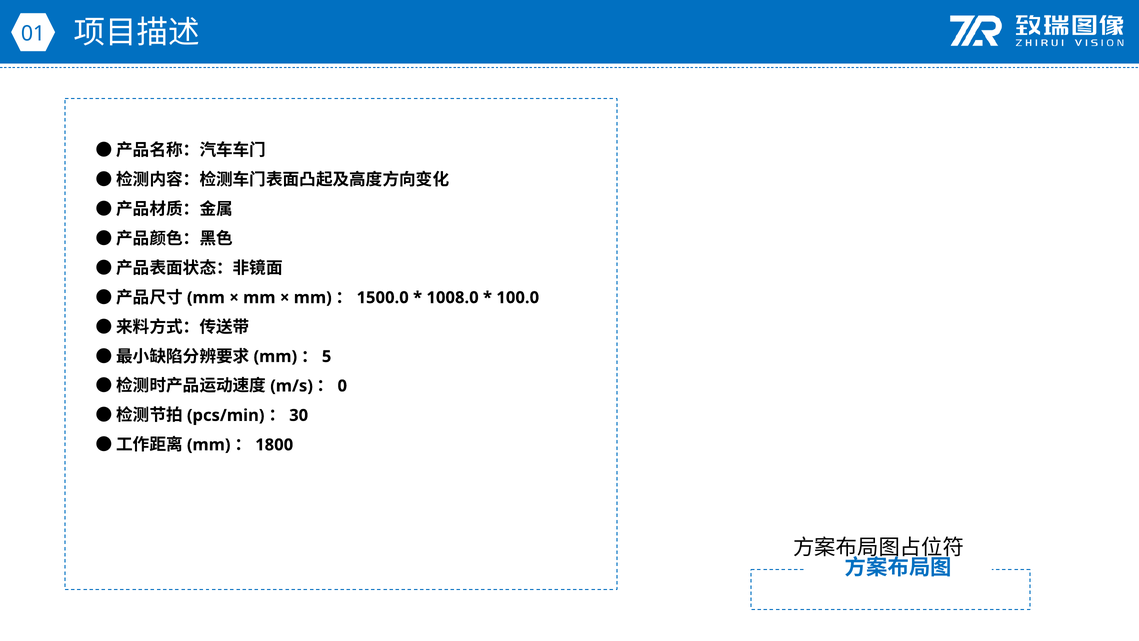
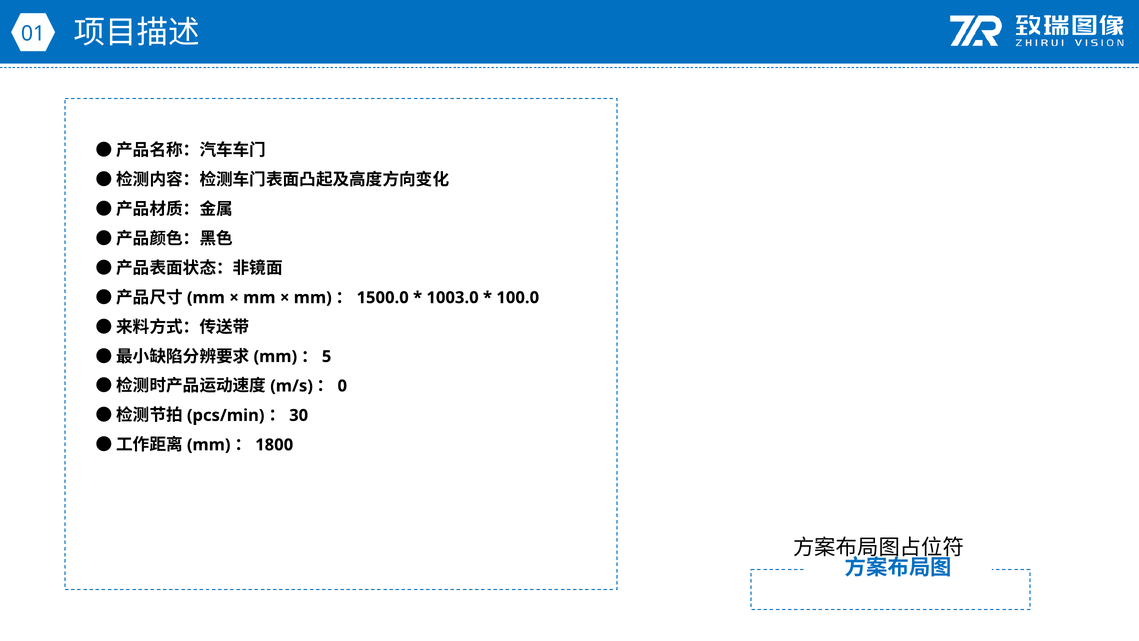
1008.0: 1008.0 -> 1003.0
